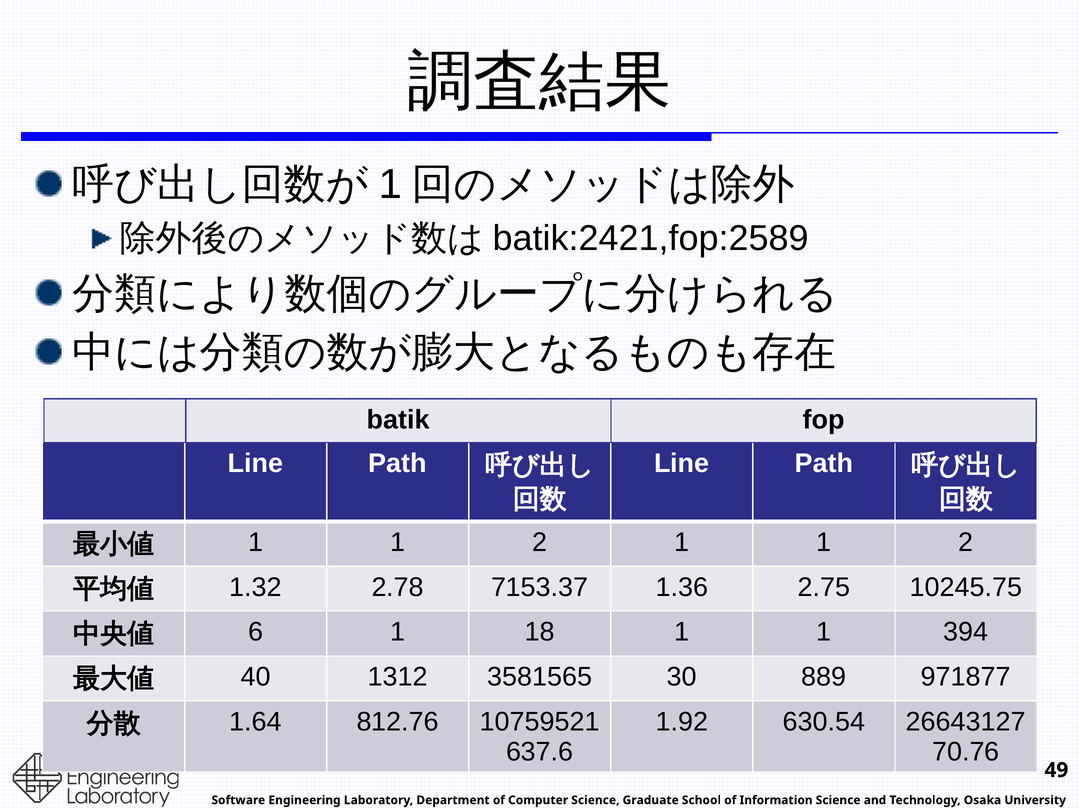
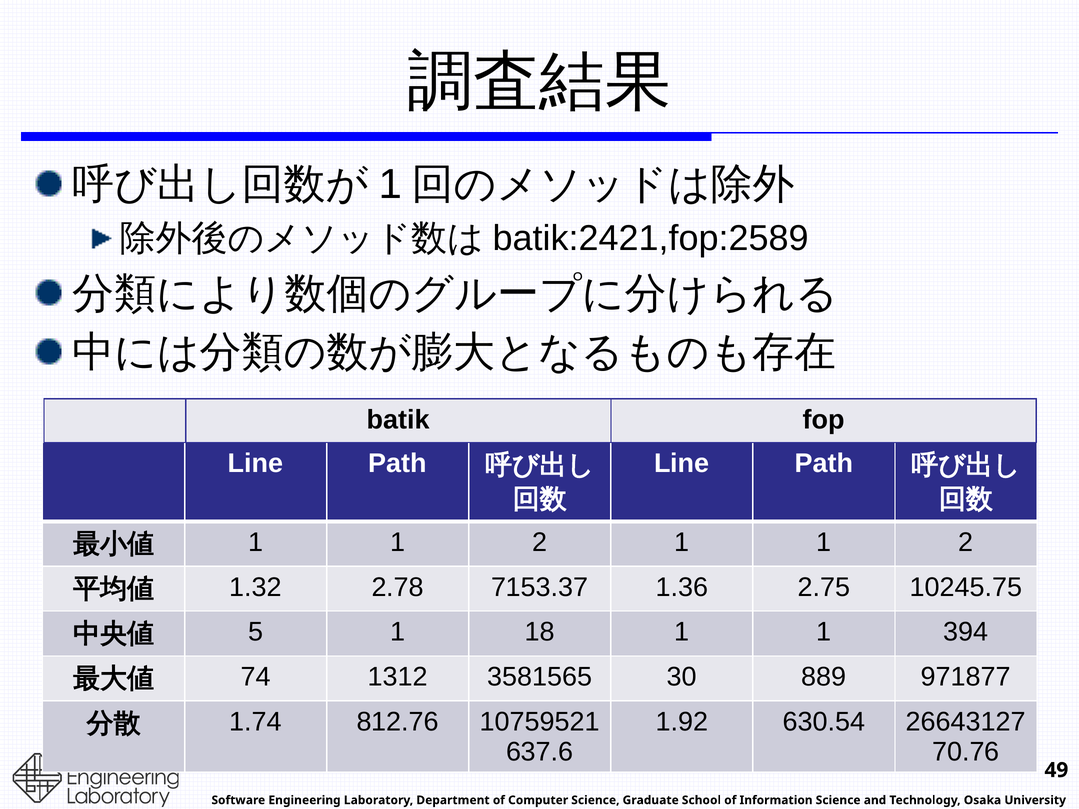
6: 6 -> 5
40: 40 -> 74
1.64: 1.64 -> 1.74
